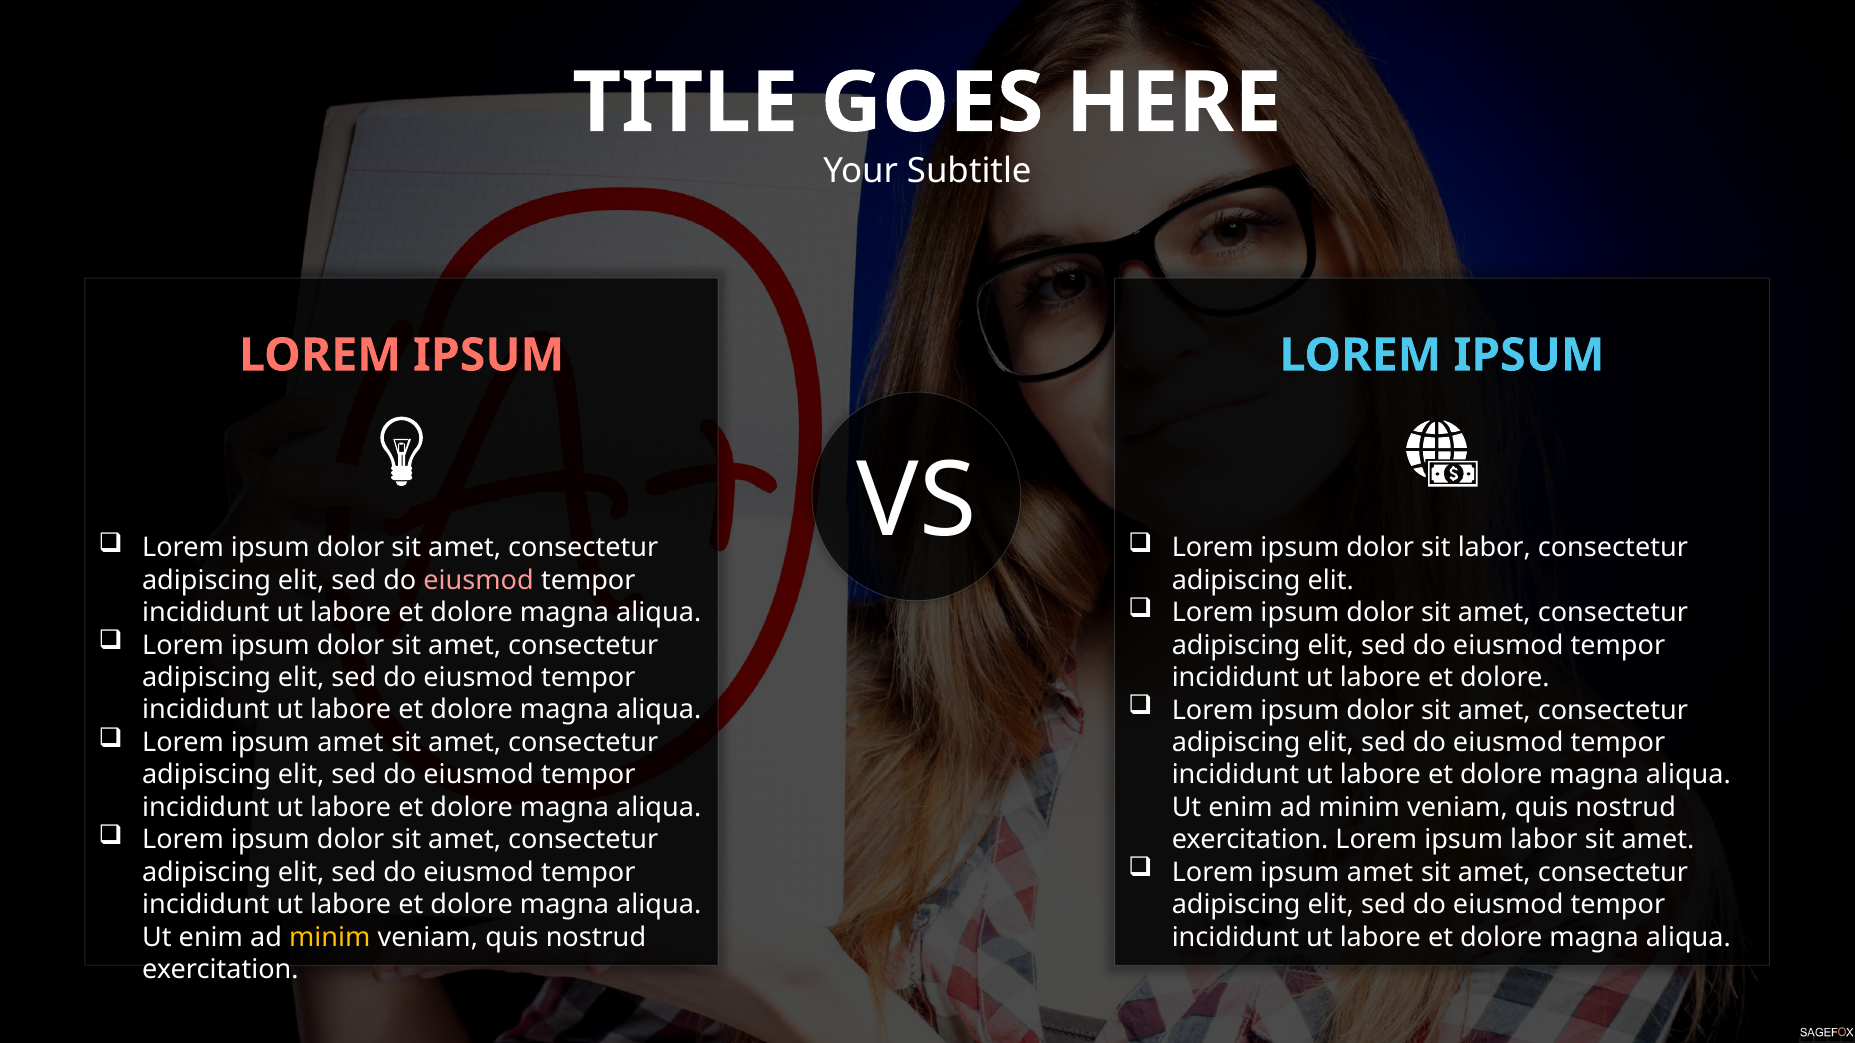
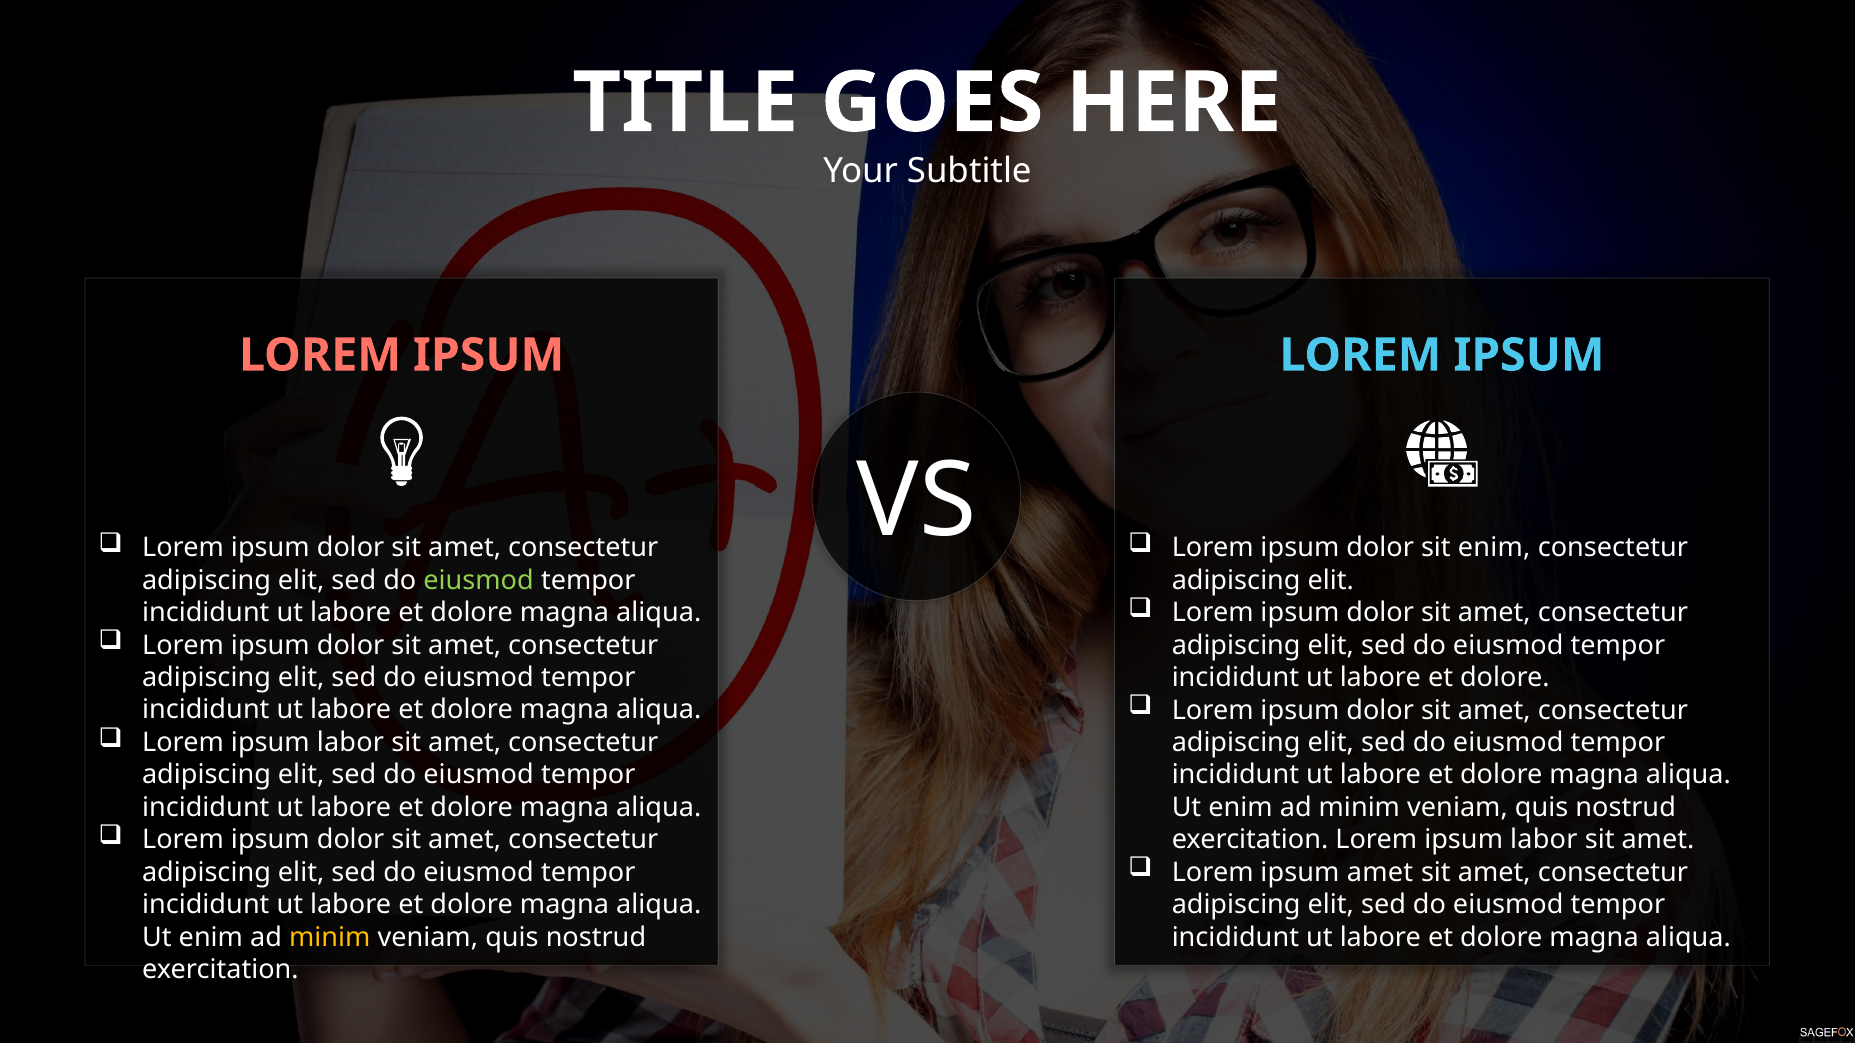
sit labor: labor -> enim
eiusmod at (479, 580) colour: pink -> light green
amet at (350, 743): amet -> labor
